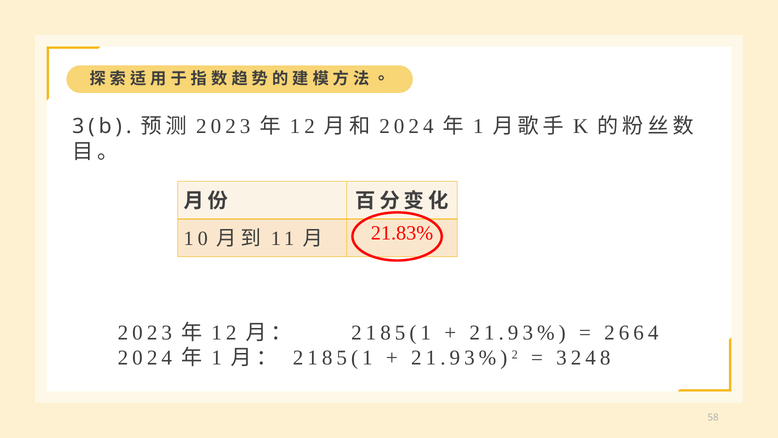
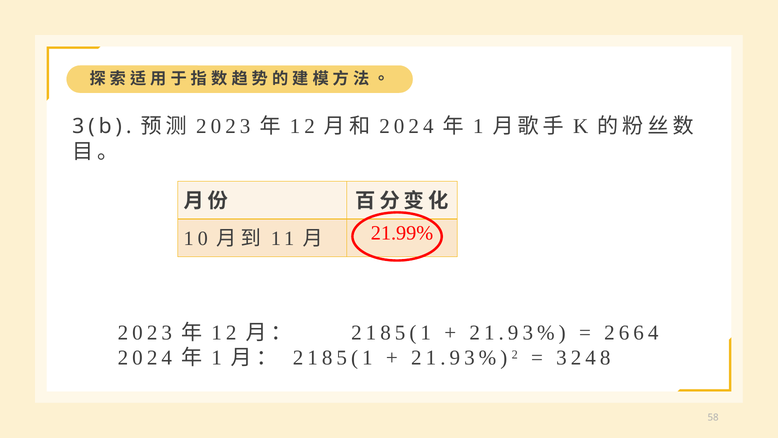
21.83%: 21.83% -> 21.99%
